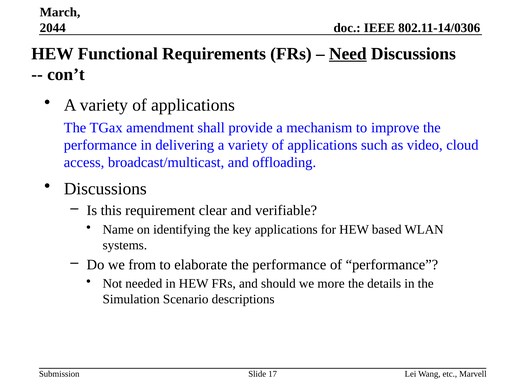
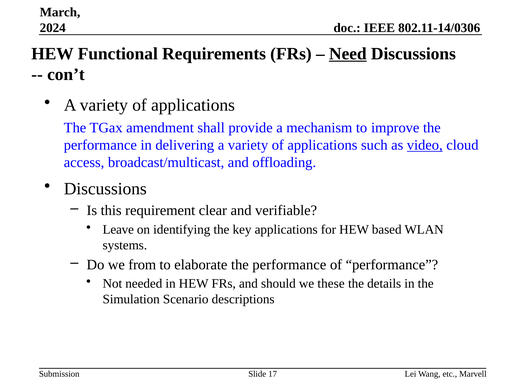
2044: 2044 -> 2024
video underline: none -> present
Name: Name -> Leave
more: more -> these
